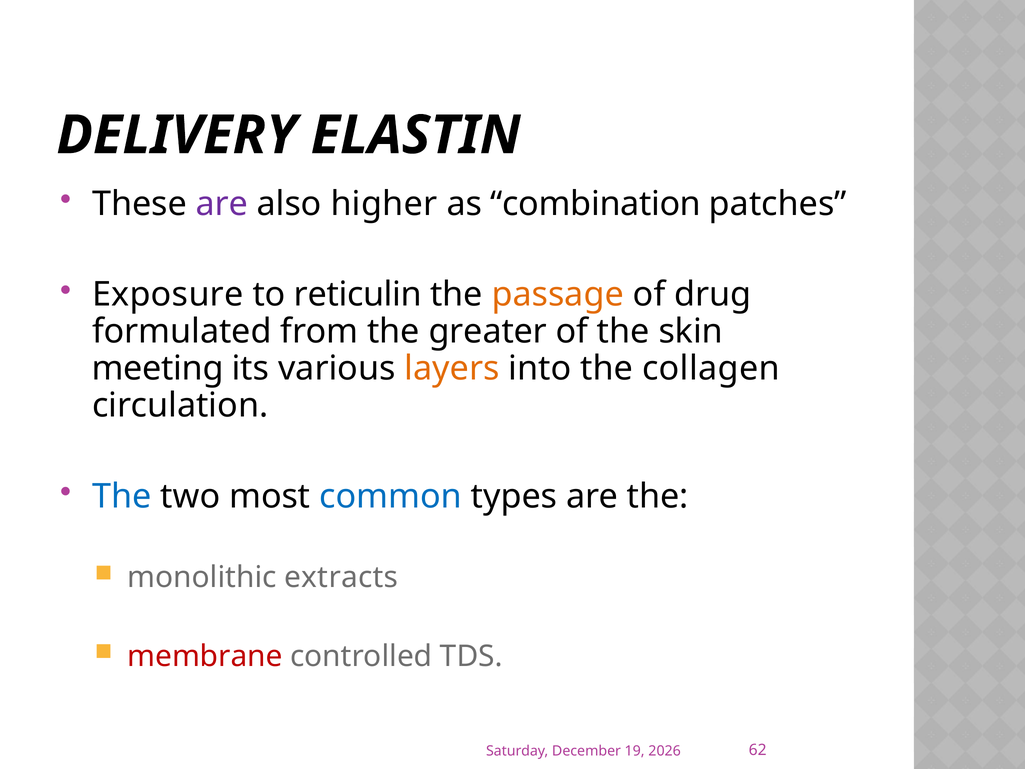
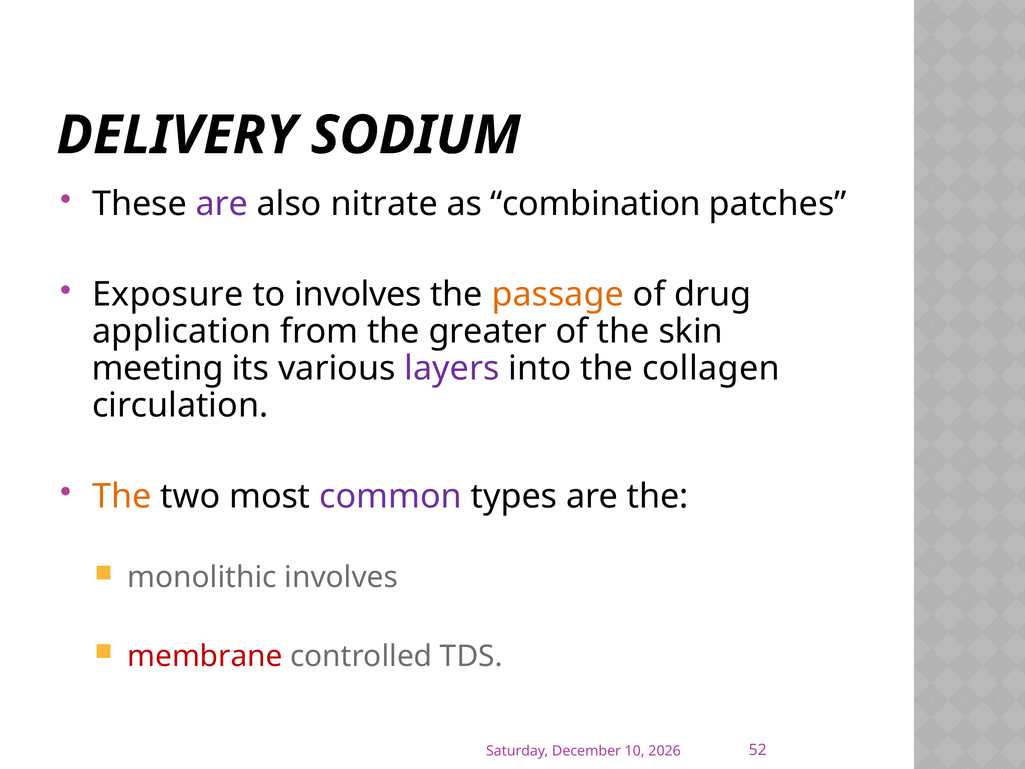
ELASTIN: ELASTIN -> SODIUM
higher: higher -> nitrate
to reticulin: reticulin -> involves
formulated: formulated -> application
layers colour: orange -> purple
The at (122, 496) colour: blue -> orange
common colour: blue -> purple
monolithic extracts: extracts -> involves
19: 19 -> 10
62: 62 -> 52
